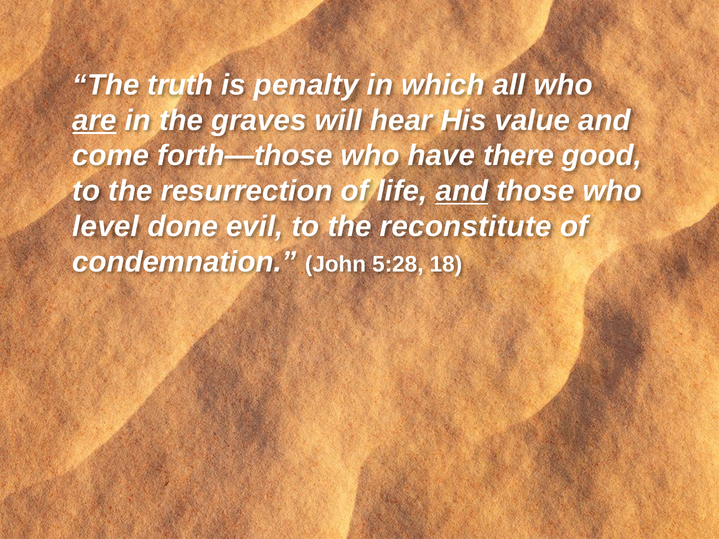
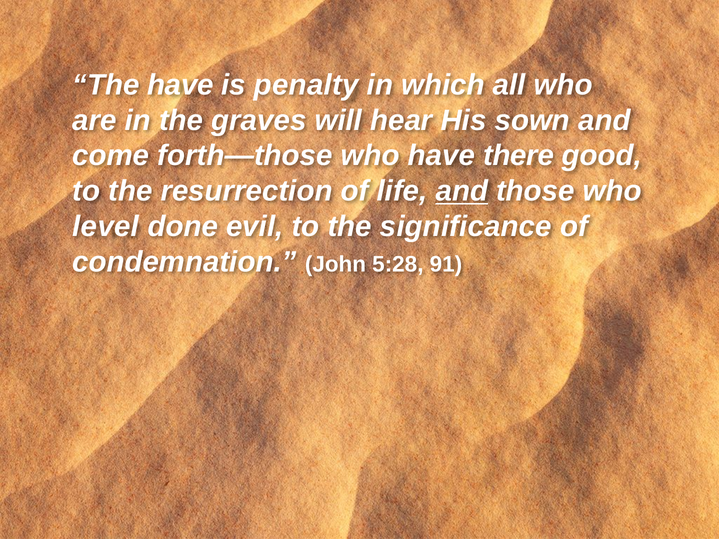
The truth: truth -> have
are underline: present -> none
value: value -> sown
reconstitute: reconstitute -> significance
18: 18 -> 91
